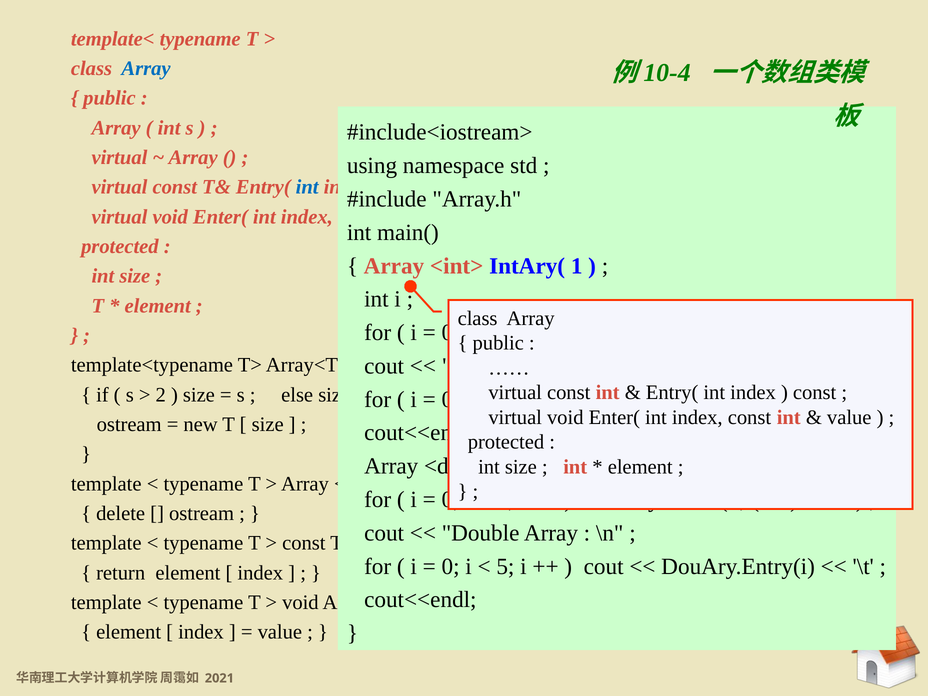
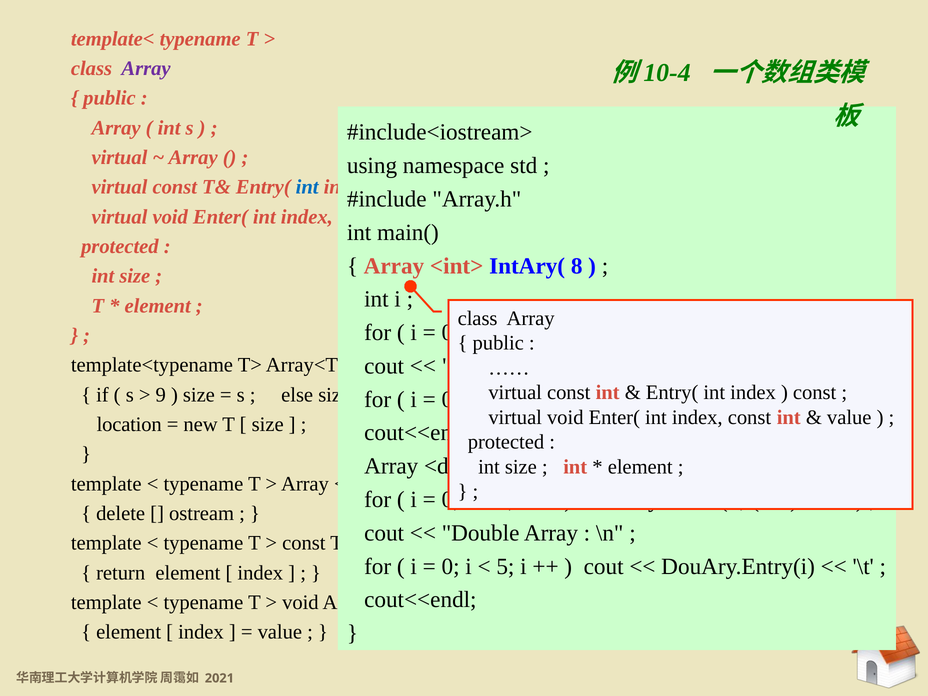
Array at (146, 68) colour: blue -> purple
IntAry( 1: 1 -> 8
2: 2 -> 9
ostream at (129, 424): ostream -> location
